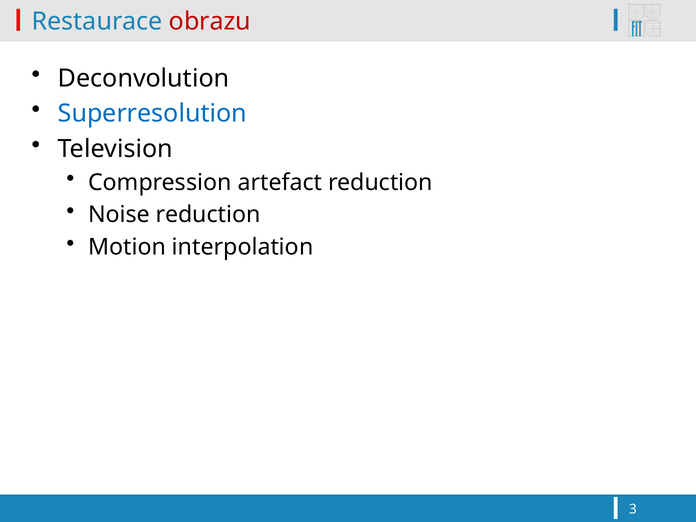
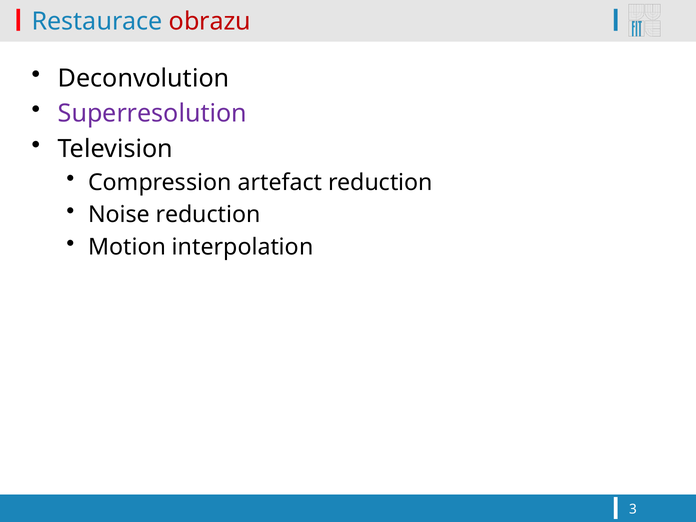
Superresolution colour: blue -> purple
